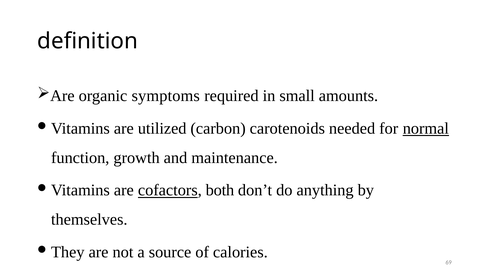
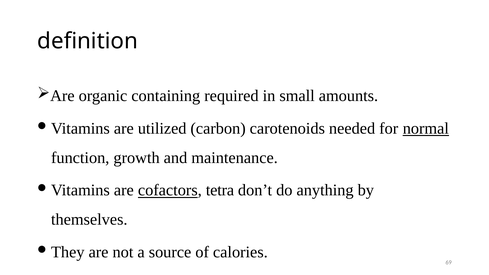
symptoms: symptoms -> containing
both: both -> tetra
